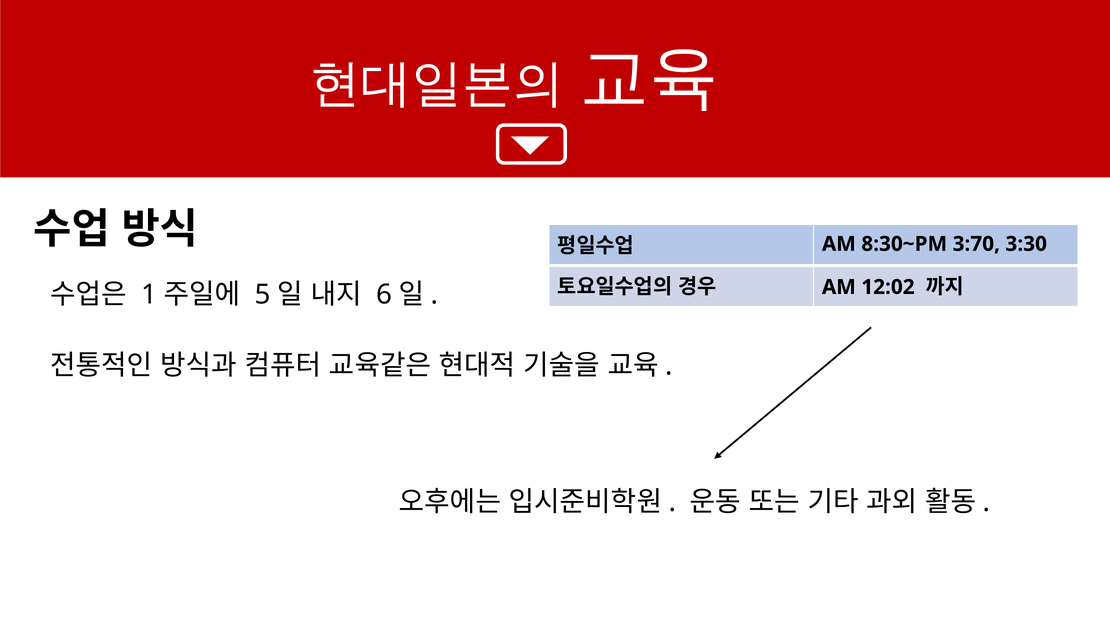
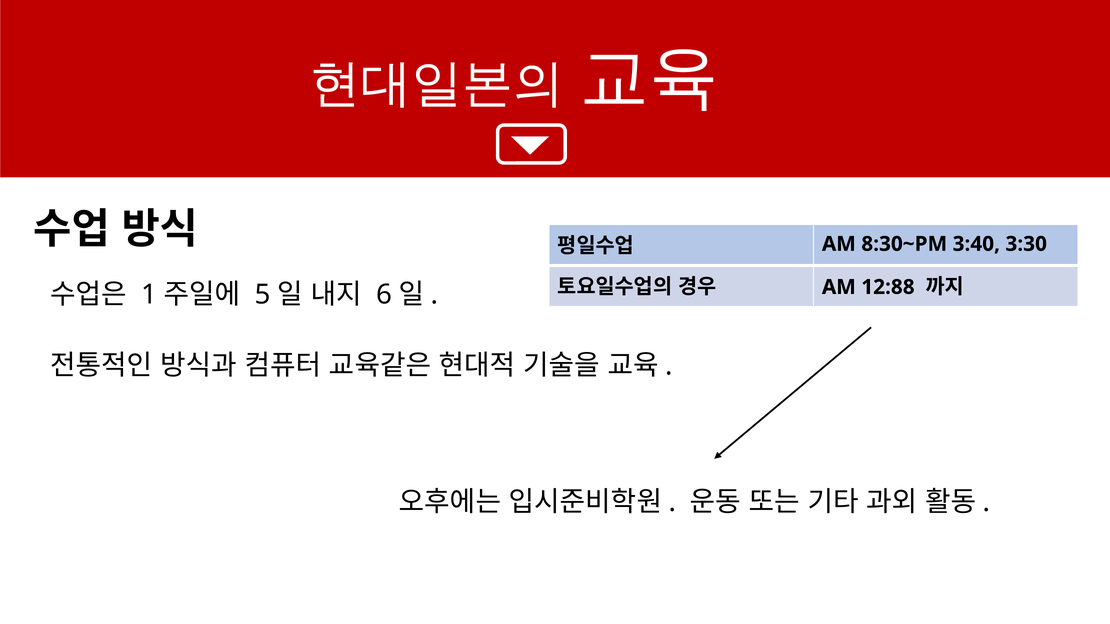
3:70: 3:70 -> 3:40
12:02: 12:02 -> 12:88
